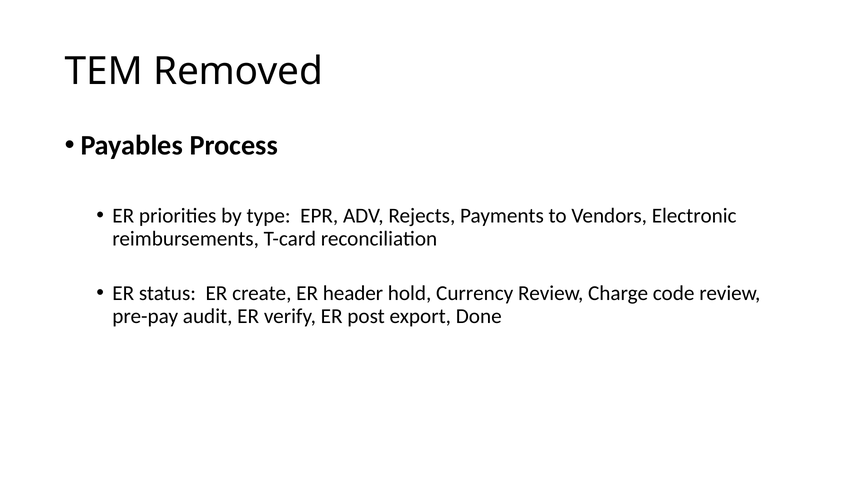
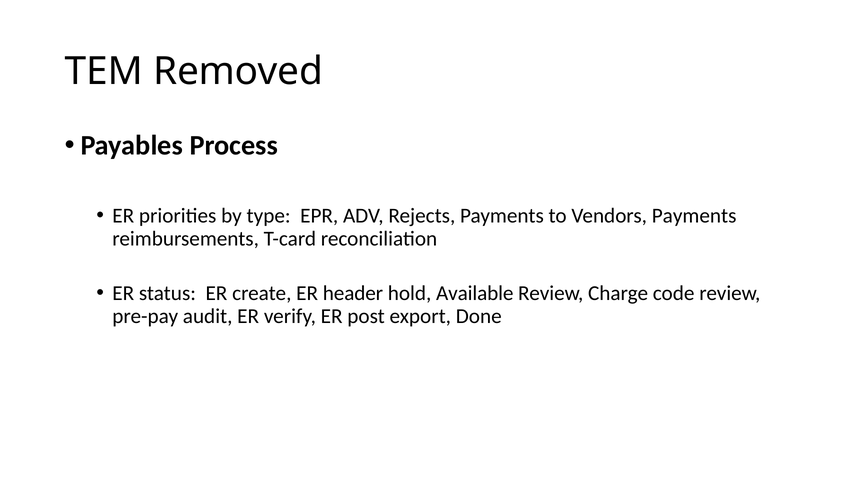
Vendors Electronic: Electronic -> Payments
Currency: Currency -> Available
